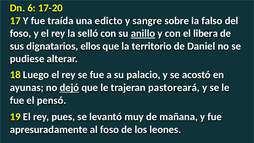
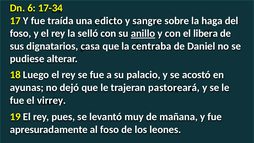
17-20: 17-20 -> 17-34
falso: falso -> haga
ellos: ellos -> casa
territorio: territorio -> centraba
dejó underline: present -> none
pensó: pensó -> virrey
